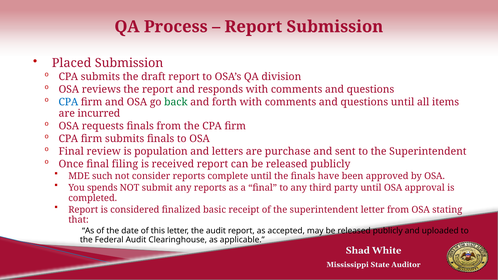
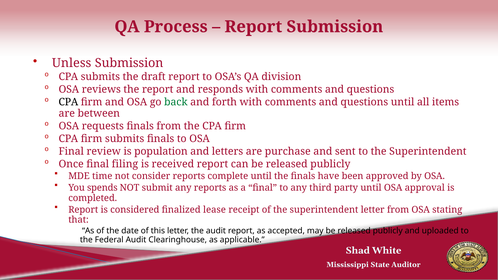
Placed: Placed -> Unless
CPA at (68, 102) colour: blue -> black
incurred: incurred -> between
such: such -> time
basic: basic -> lease
